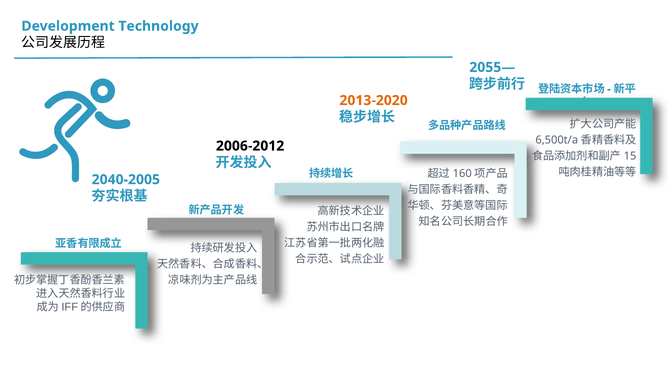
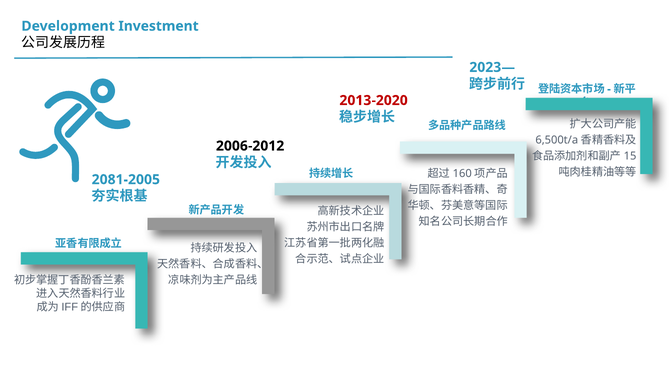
Technology: Technology -> Investment
2055—: 2055— -> 2023—
2013-2020 colour: orange -> red
2040-2005: 2040-2005 -> 2081-2005
